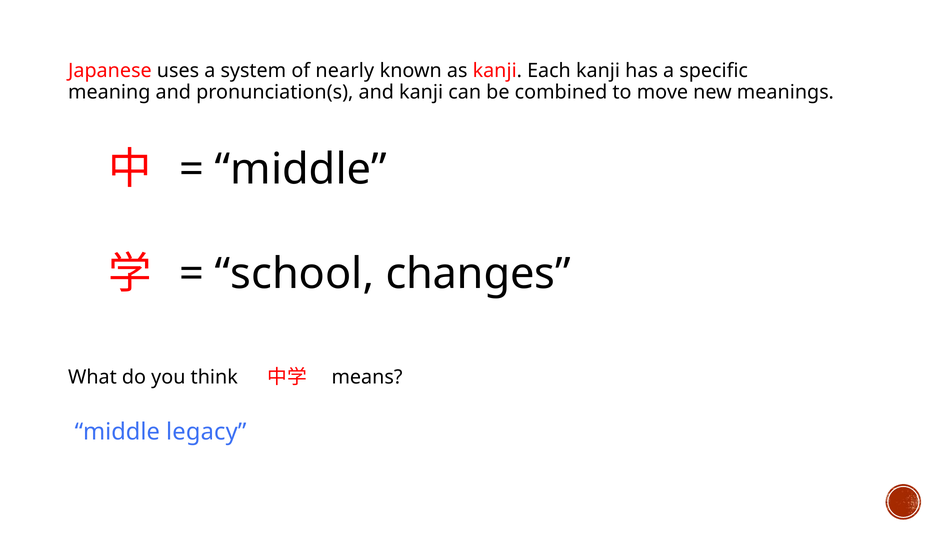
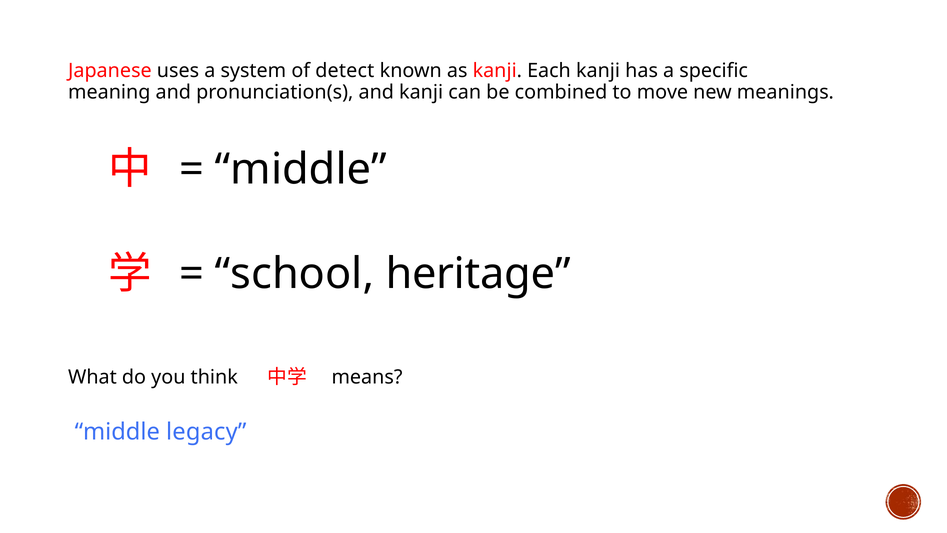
nearly: nearly -> detect
changes: changes -> heritage
